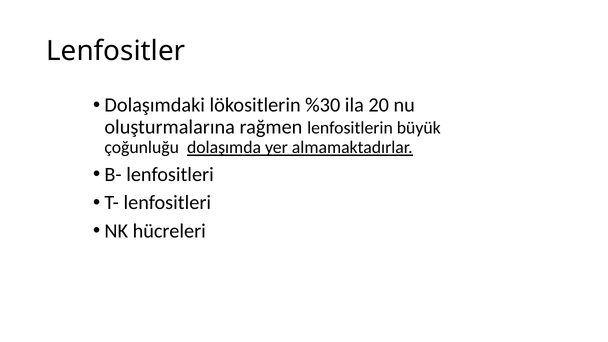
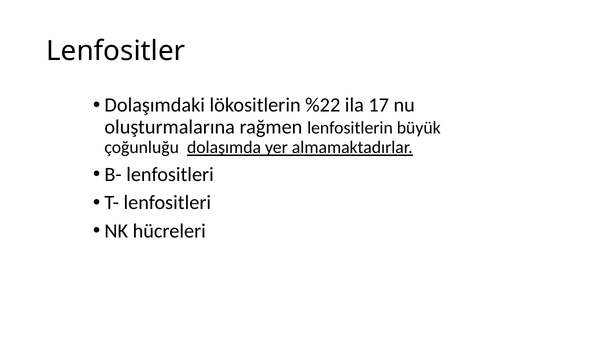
%30: %30 -> %22
20: 20 -> 17
